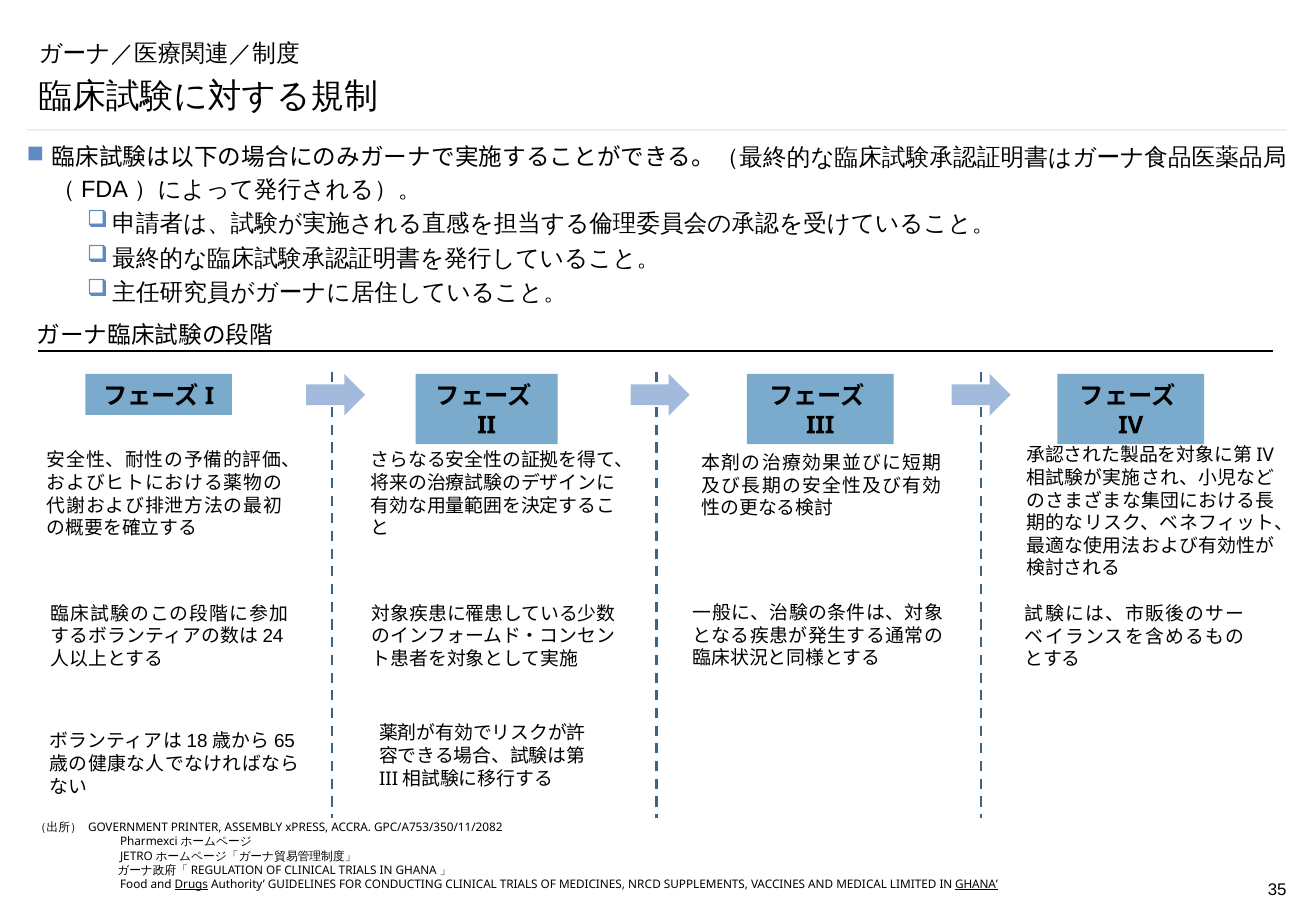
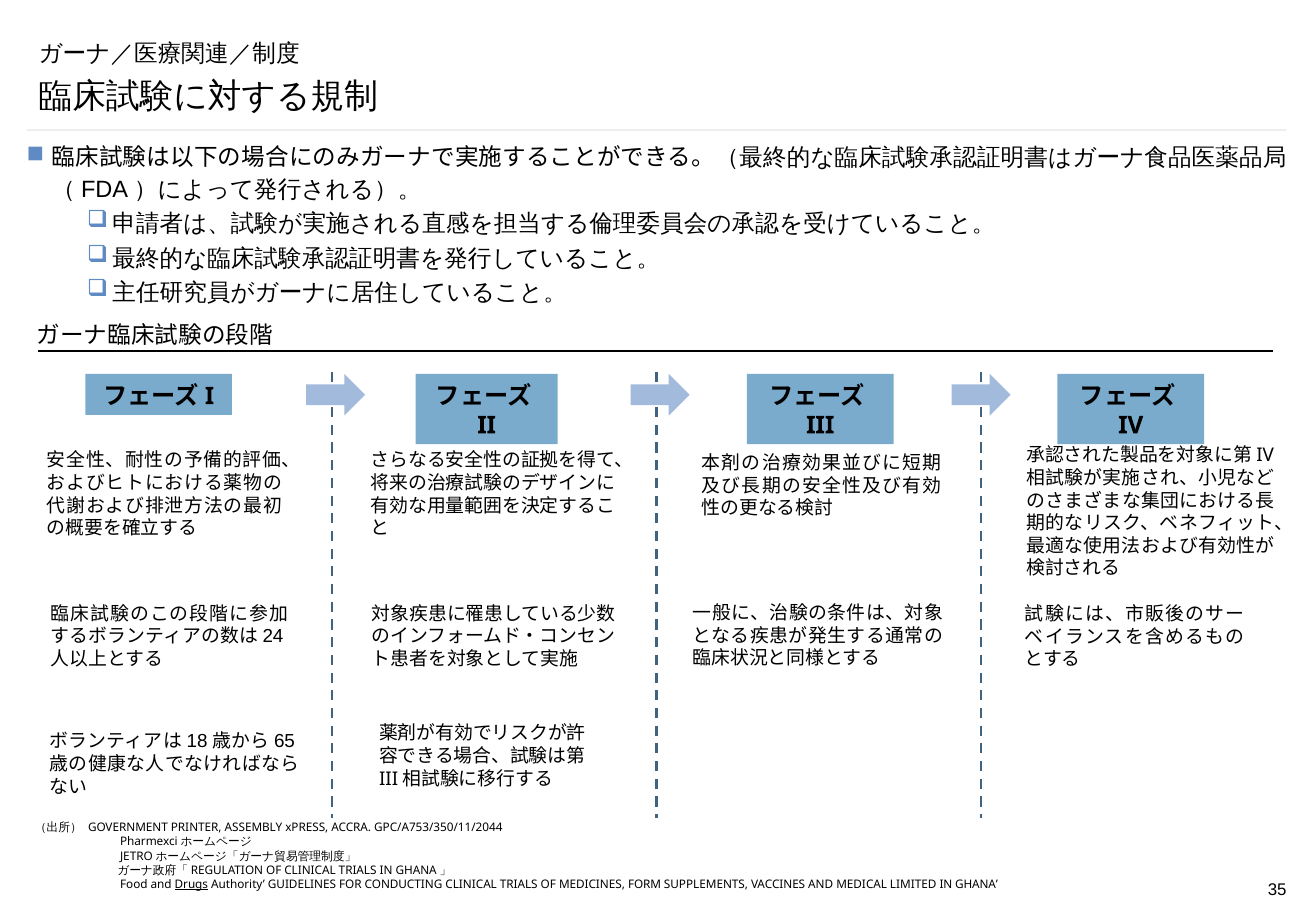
GPC/A753/350/11/2082: GPC/A753/350/11/2082 -> GPC/A753/350/11/2044
NRCD: NRCD -> FORM
GHANA underline: present -> none
